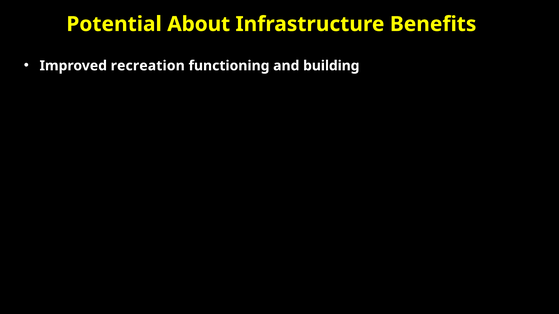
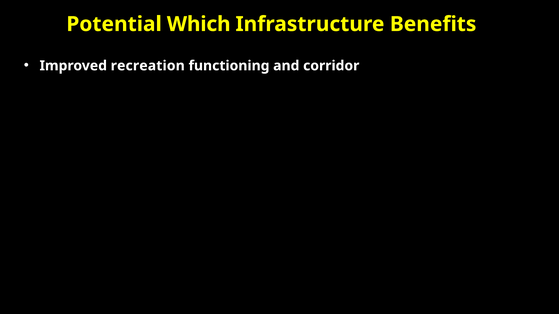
About: About -> Which
building: building -> corridor
